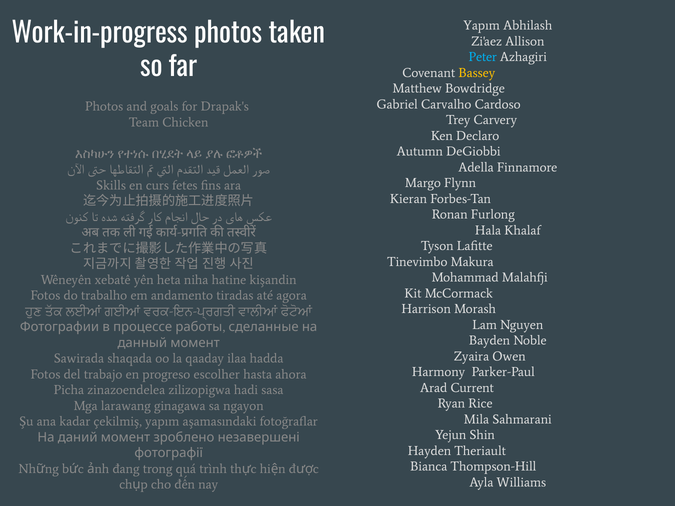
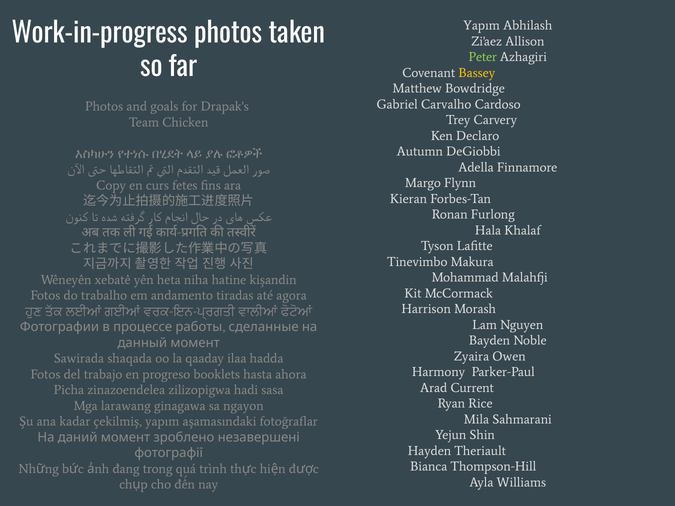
Peter colour: light blue -> light green
Skills: Skills -> Copy
escolher: escolher -> booklets
